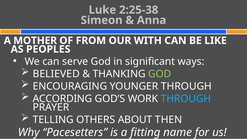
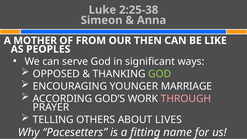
WITH: WITH -> THEN
BELIEVED: BELIEVED -> OPPOSED
YOUNGER THROUGH: THROUGH -> MARRIAGE
THROUGH at (186, 99) colour: light blue -> pink
THEN: THEN -> LIVES
